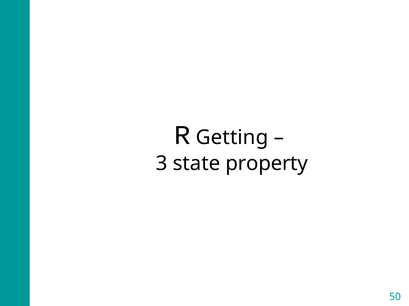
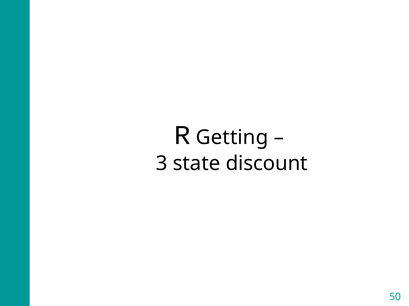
property: property -> discount
